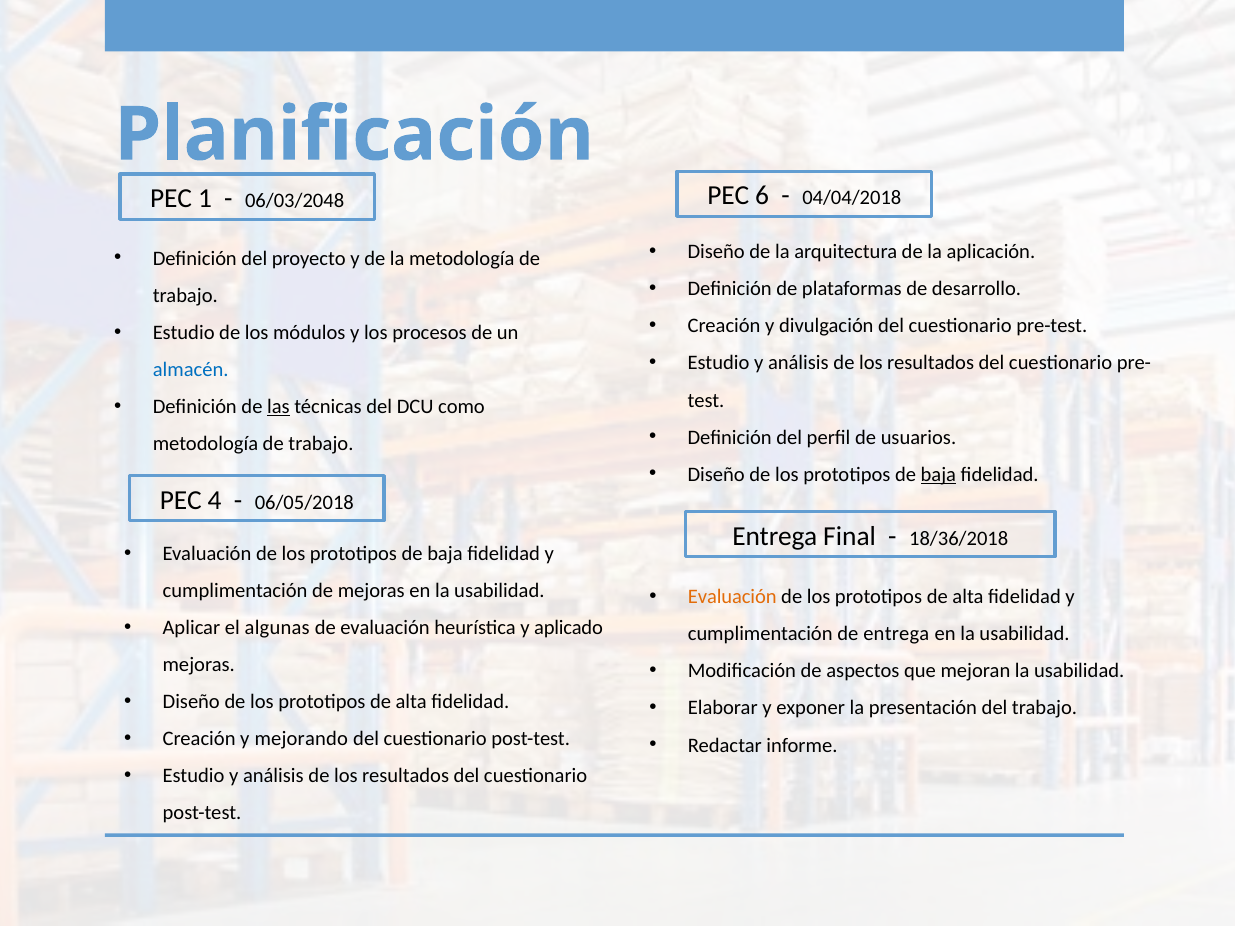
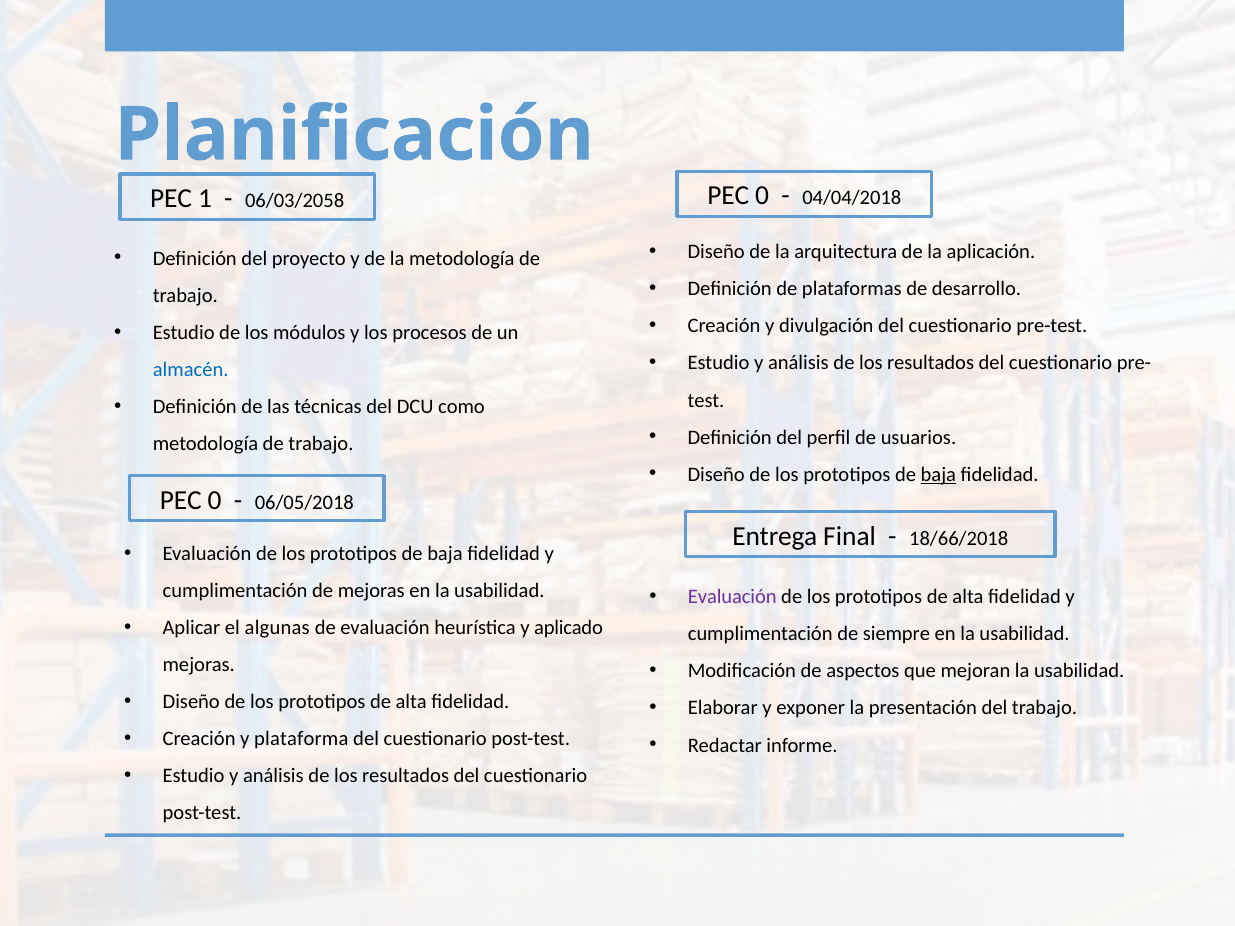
6 at (762, 196): 6 -> 0
06/03/2048: 06/03/2048 -> 06/03/2058
las underline: present -> none
4 at (215, 500): 4 -> 0
18/36/2018: 18/36/2018 -> 18/66/2018
Evaluación at (732, 597) colour: orange -> purple
de entrega: entrega -> siempre
mejorando: mejorando -> plataforma
